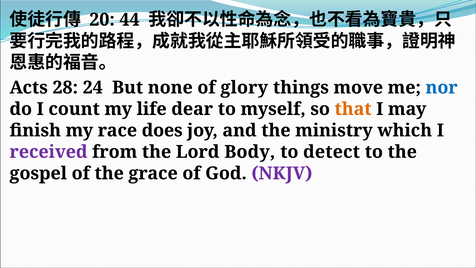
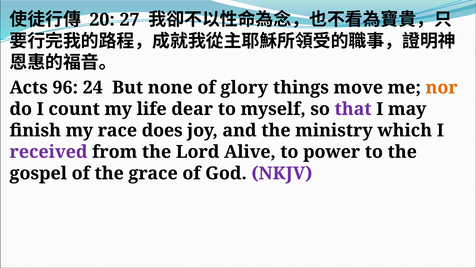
44: 44 -> 27
28: 28 -> 96
nor colour: blue -> orange
that colour: orange -> purple
Body: Body -> Alive
detect: detect -> power
